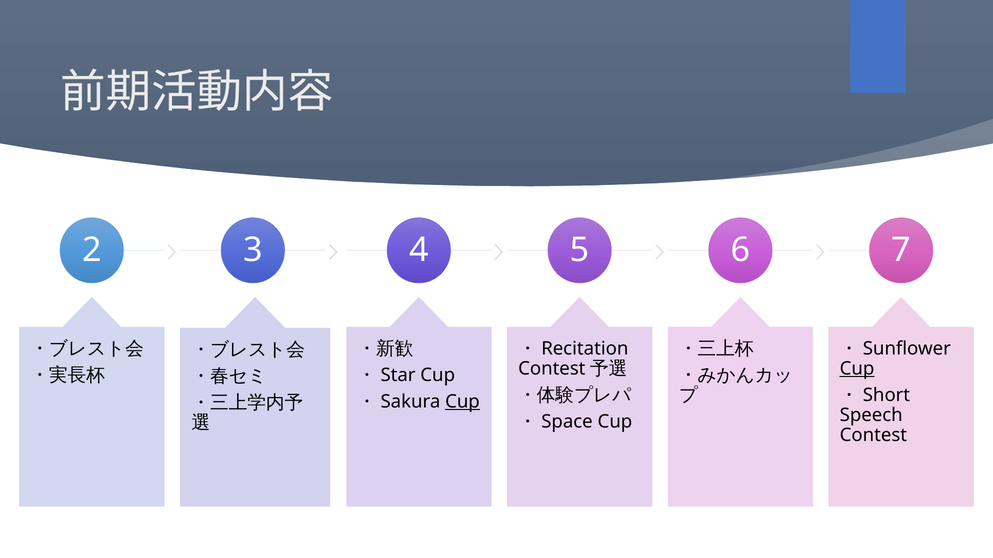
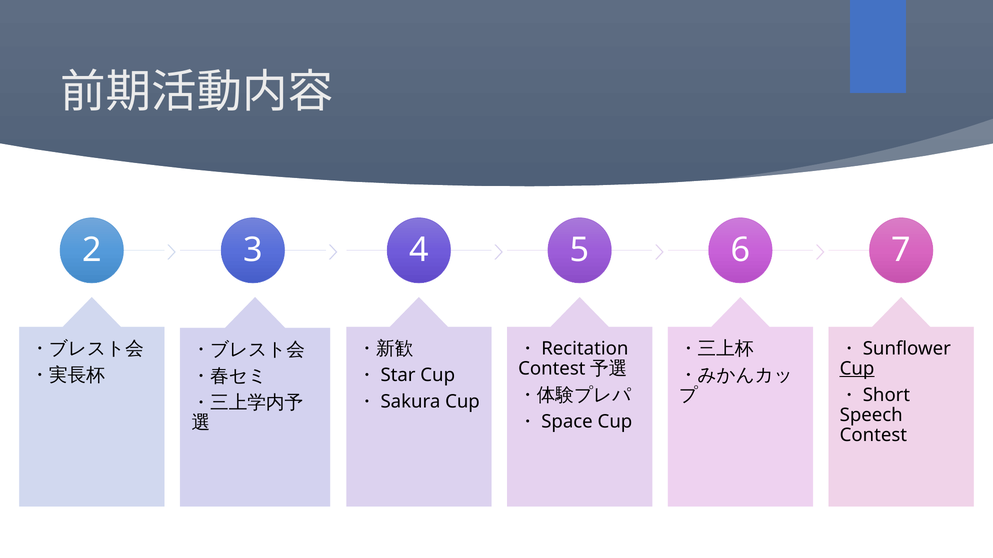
Cup at (462, 402) underline: present -> none
